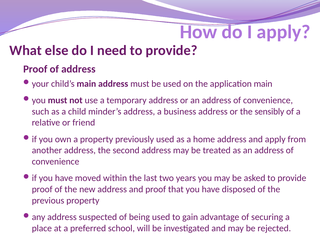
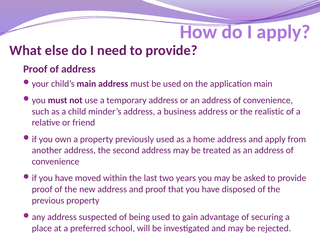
sensibly: sensibly -> realistic
